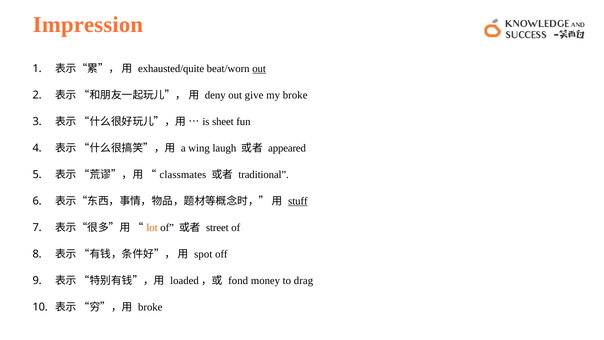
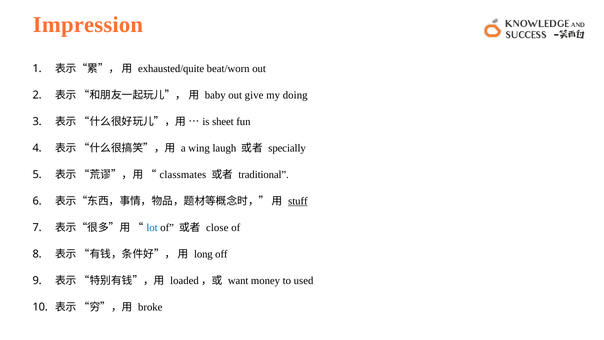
out at (259, 69) underline: present -> none
deny: deny -> baby
my broke: broke -> doing
appeared: appeared -> specially
lot colour: orange -> blue
street: street -> close
spot: spot -> long
fond: fond -> want
drag: drag -> used
